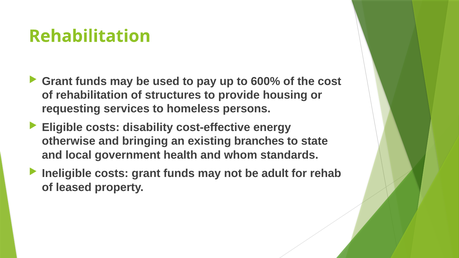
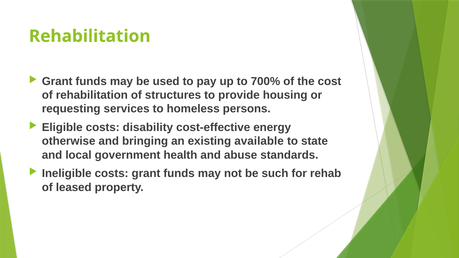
600%: 600% -> 700%
branches: branches -> available
whom: whom -> abuse
adult: adult -> such
